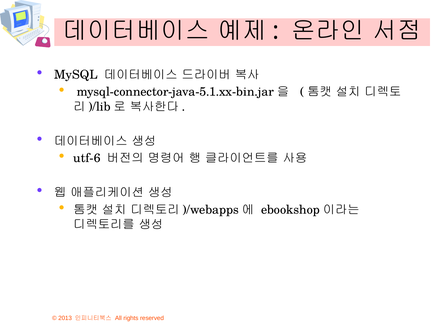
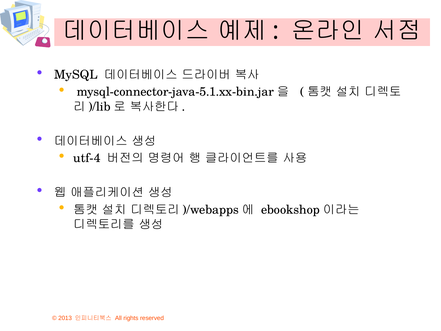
utf-6: utf-6 -> utf-4
